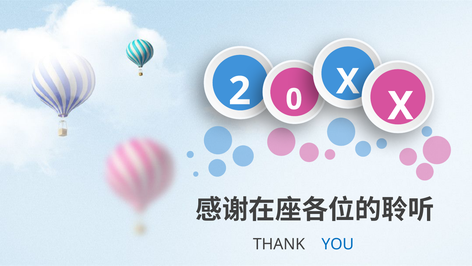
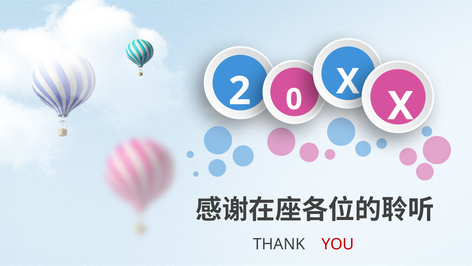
YOU colour: blue -> red
